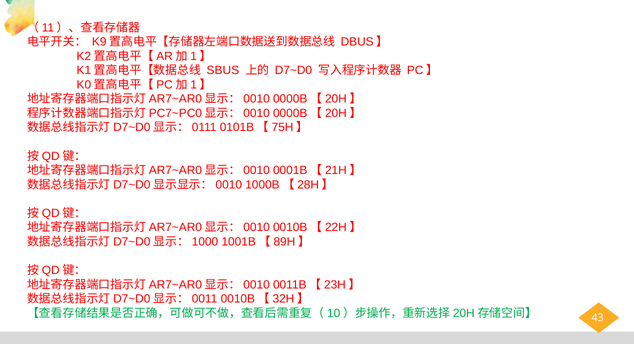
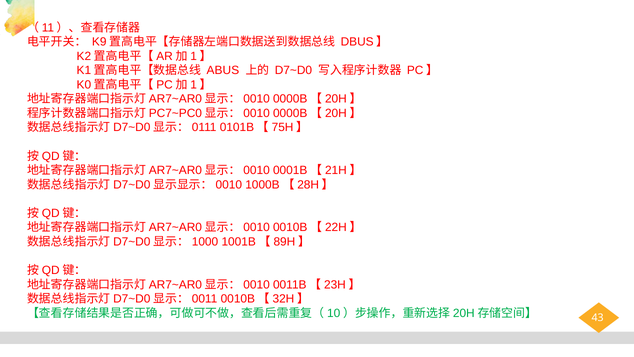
SBUS: SBUS -> ABUS
